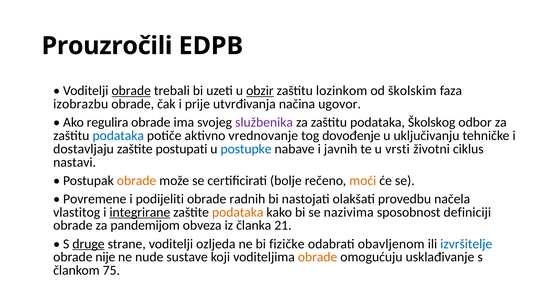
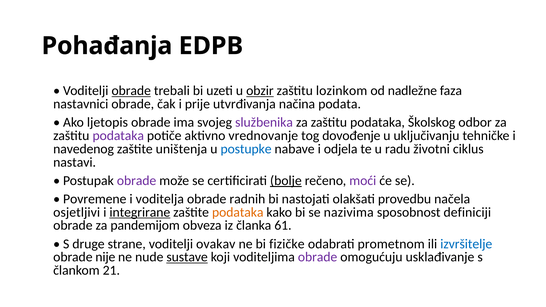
Prouzročili: Prouzročili -> Pohađanja
školskim: školskim -> nadležne
izobrazbu: izobrazbu -> nastavnici
ugovor: ugovor -> podata
regulira: regulira -> ljetopis
podataka at (118, 136) colour: blue -> purple
dostavljaju: dostavljaju -> navedenog
postupati: postupati -> uništenja
javnih: javnih -> odjela
vrsti: vrsti -> radu
obrade at (137, 181) colour: orange -> purple
bolje underline: none -> present
moći colour: orange -> purple
podijeliti: podijeliti -> voditelja
vlastitog: vlastitog -> osjetljivi
21: 21 -> 61
druge underline: present -> none
ozljeda: ozljeda -> ovakav
obavljenom: obavljenom -> prometnom
sustave underline: none -> present
obrade at (318, 257) colour: orange -> purple
75: 75 -> 21
